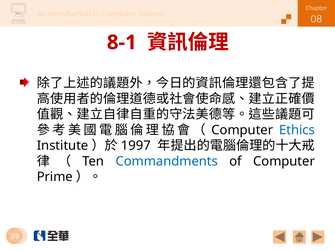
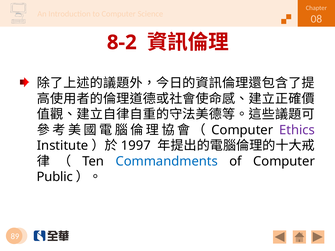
8-1: 8-1 -> 8-2
Ethics colour: blue -> purple
Prime: Prime -> Public
